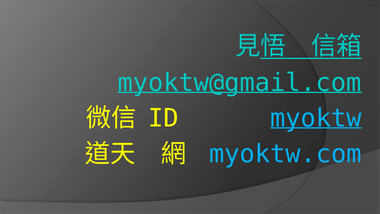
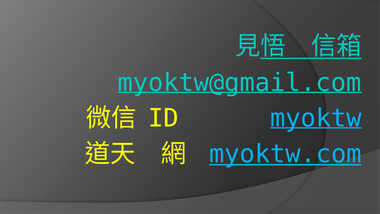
myoktw.com underline: none -> present
